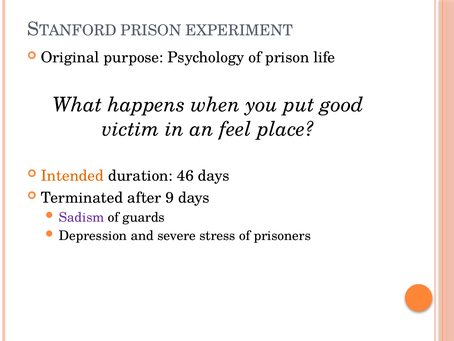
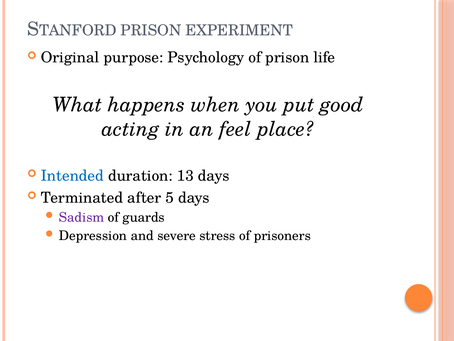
victim: victim -> acting
Intended colour: orange -> blue
46: 46 -> 13
9: 9 -> 5
